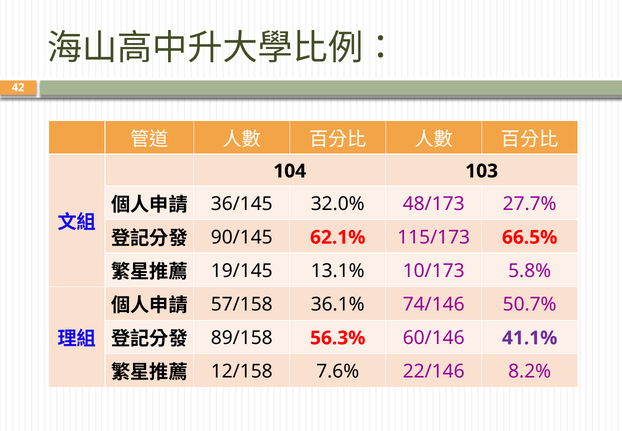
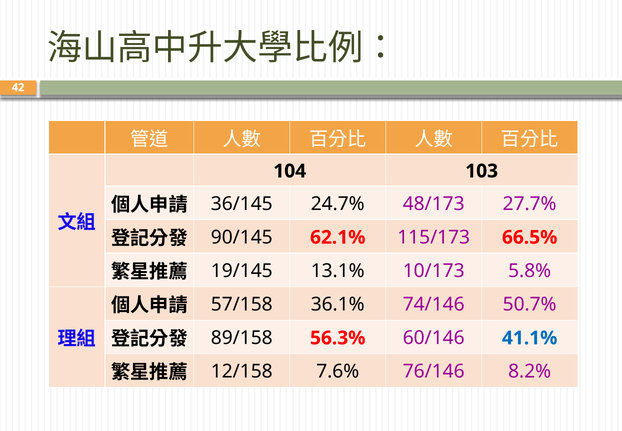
32.0%: 32.0% -> 24.7%
41.1% colour: purple -> blue
22/146: 22/146 -> 76/146
